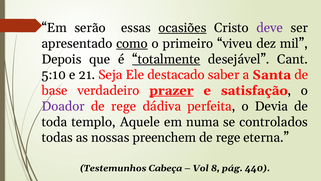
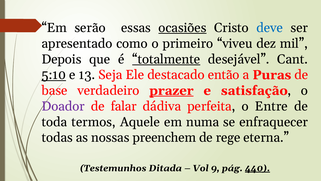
deve colour: purple -> blue
como underline: present -> none
5:10 underline: none -> present
21: 21 -> 13
saber: saber -> então
Santa: Santa -> Puras
rege at (124, 106): rege -> falar
Devia: Devia -> Entre
templo: templo -> termos
controlados: controlados -> enfraquecer
Cabeça: Cabeça -> Ditada
8: 8 -> 9
440 underline: none -> present
